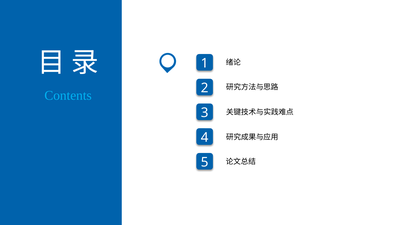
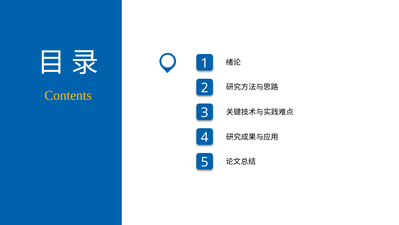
Contents colour: light blue -> yellow
